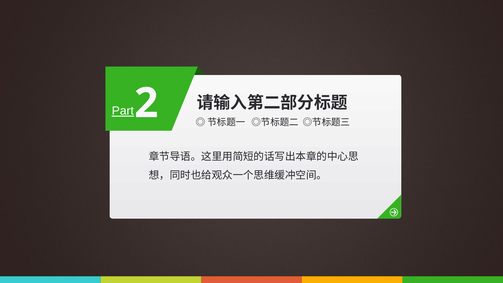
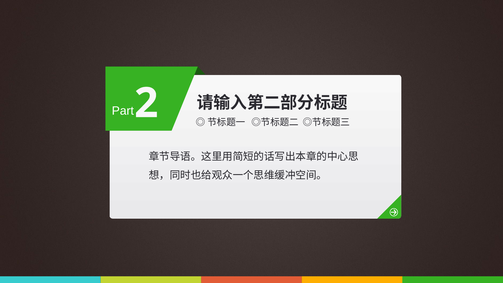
Part underline: present -> none
